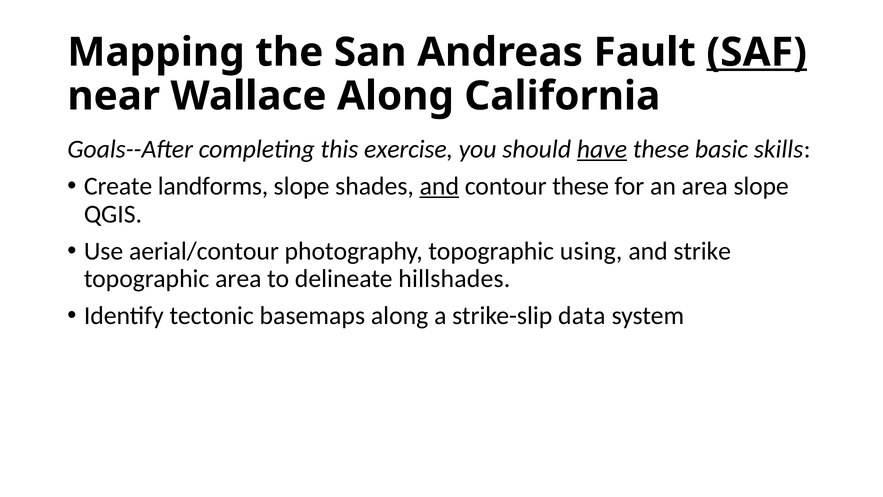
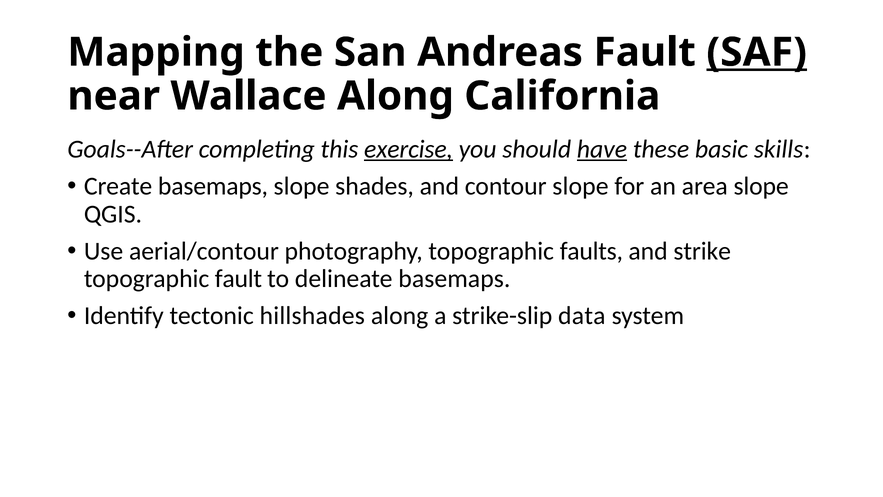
exercise underline: none -> present
Create landforms: landforms -> basemaps
and at (439, 186) underline: present -> none
contour these: these -> slope
using: using -> faults
topographic area: area -> fault
delineate hillshades: hillshades -> basemaps
basemaps: basemaps -> hillshades
